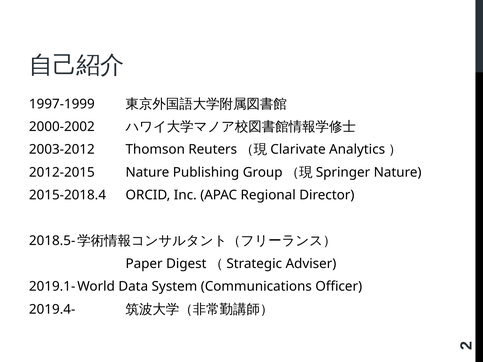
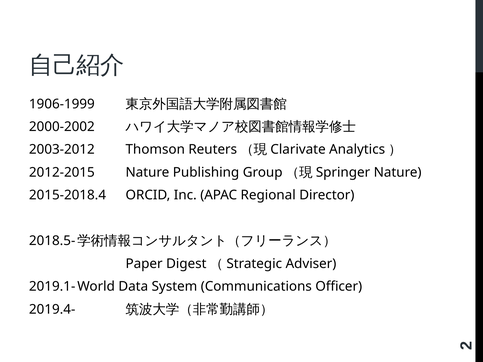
1997-1999: 1997-1999 -> 1906-1999
